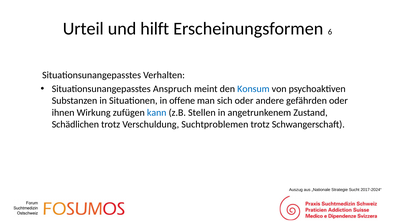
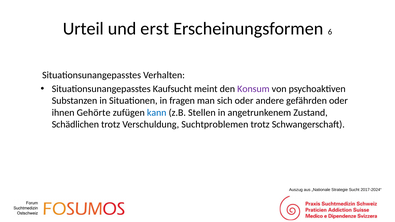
hilft: hilft -> erst
Anspruch: Anspruch -> Kaufsucht
Konsum colour: blue -> purple
offene: offene -> fragen
Wirkung: Wirkung -> Gehörte
